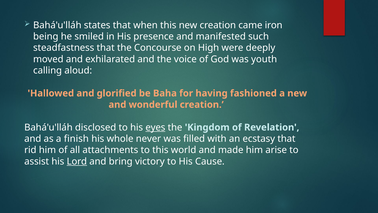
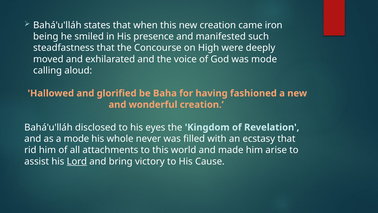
was youth: youth -> mode
eyes underline: present -> none
a finish: finish -> mode
